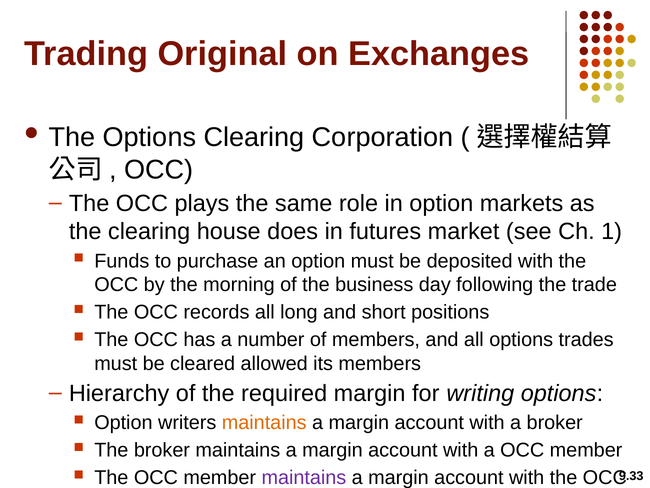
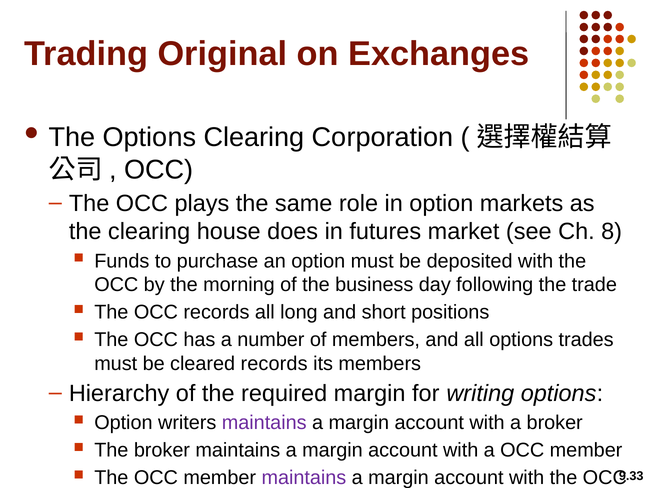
1: 1 -> 8
cleared allowed: allowed -> records
maintains at (264, 422) colour: orange -> purple
